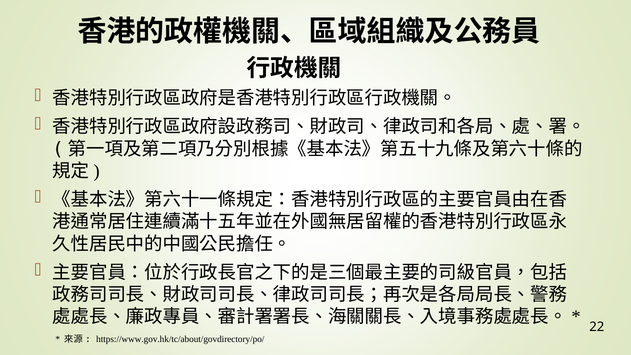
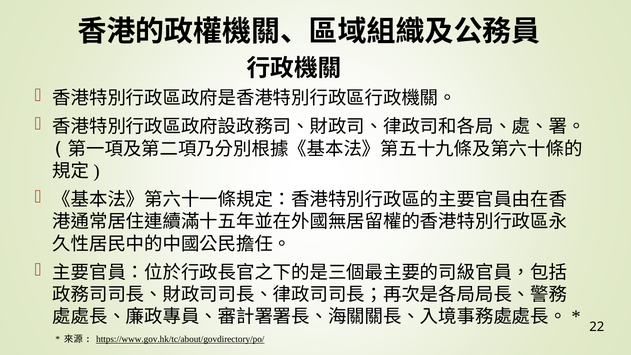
https://www.gov.hk/tc/about/govdirectory/po/ underline: none -> present
